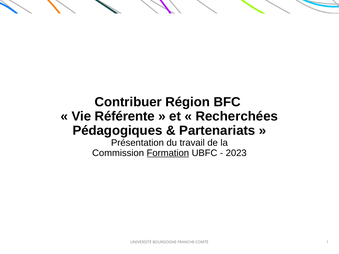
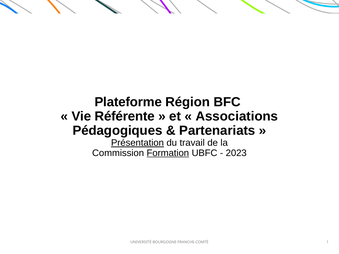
Contribuer: Contribuer -> Plateforme
Recherchées: Recherchées -> Associations
Présentation underline: none -> present
